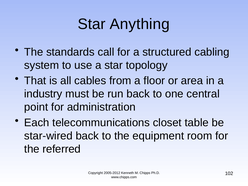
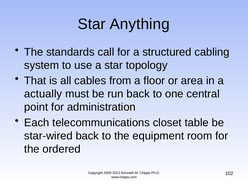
industry: industry -> actually
referred: referred -> ordered
